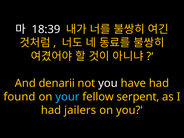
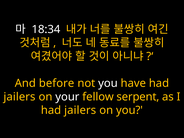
18:39: 18:39 -> 18:34
denarii: denarii -> before
found at (19, 97): found -> jailers
your colour: light blue -> white
